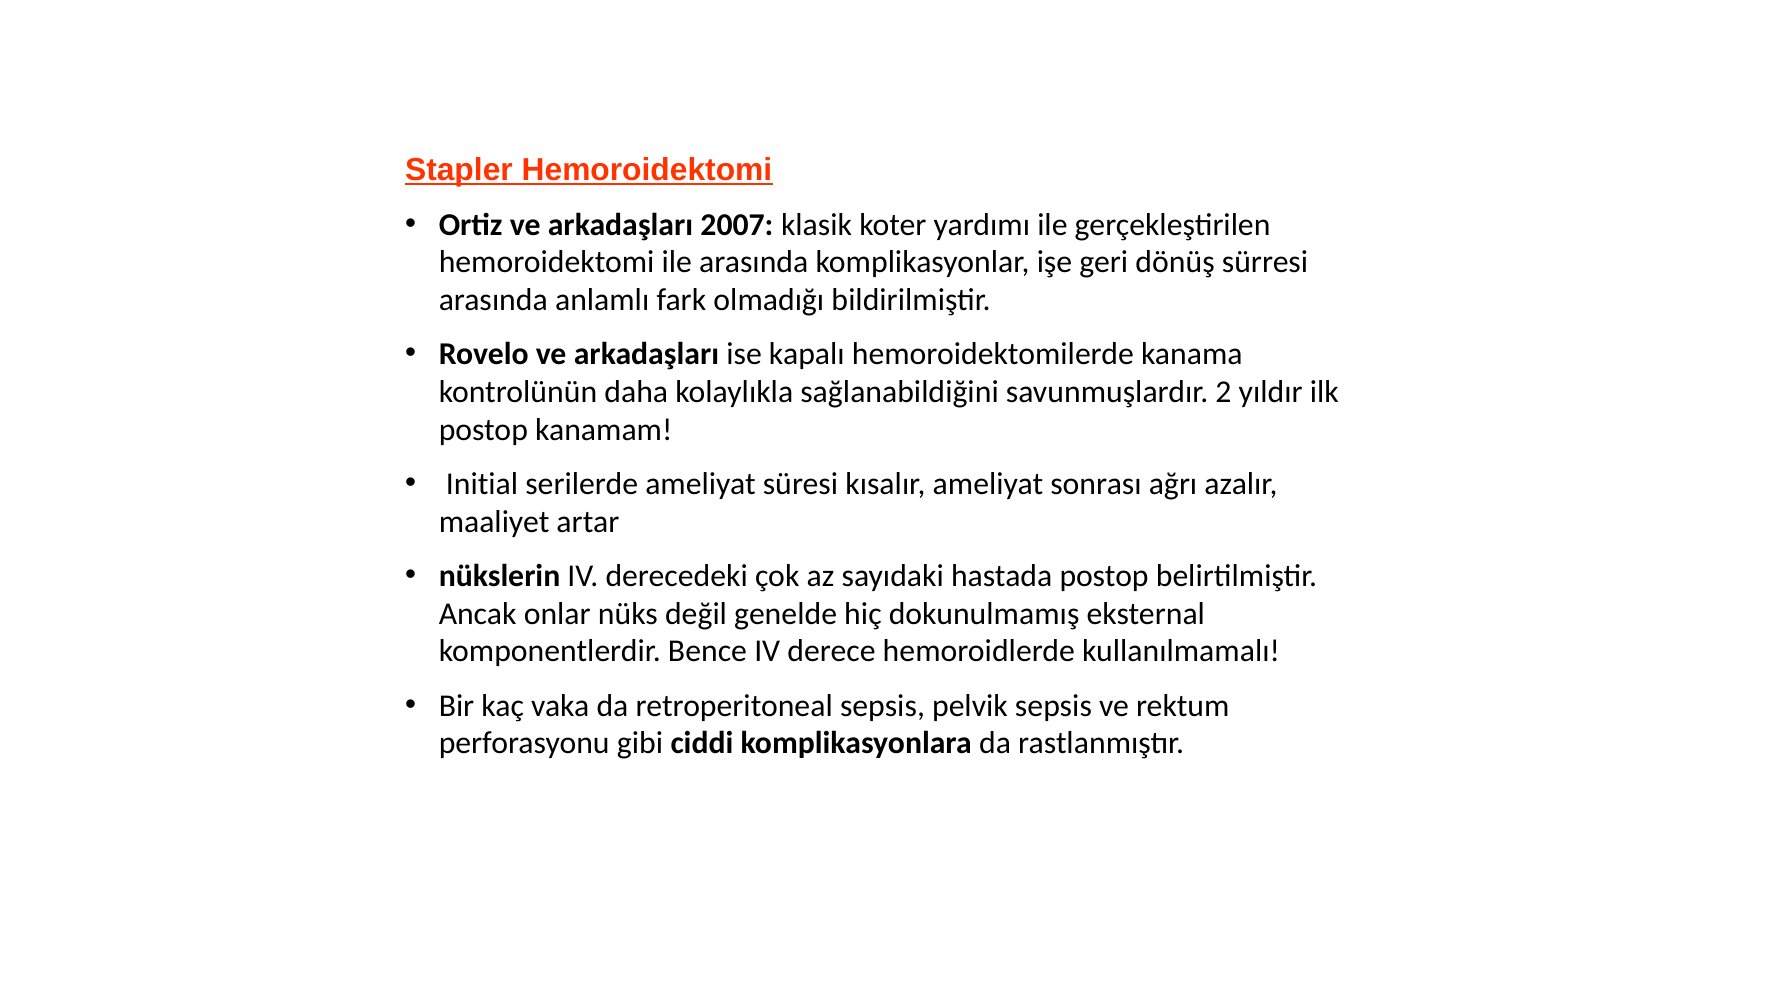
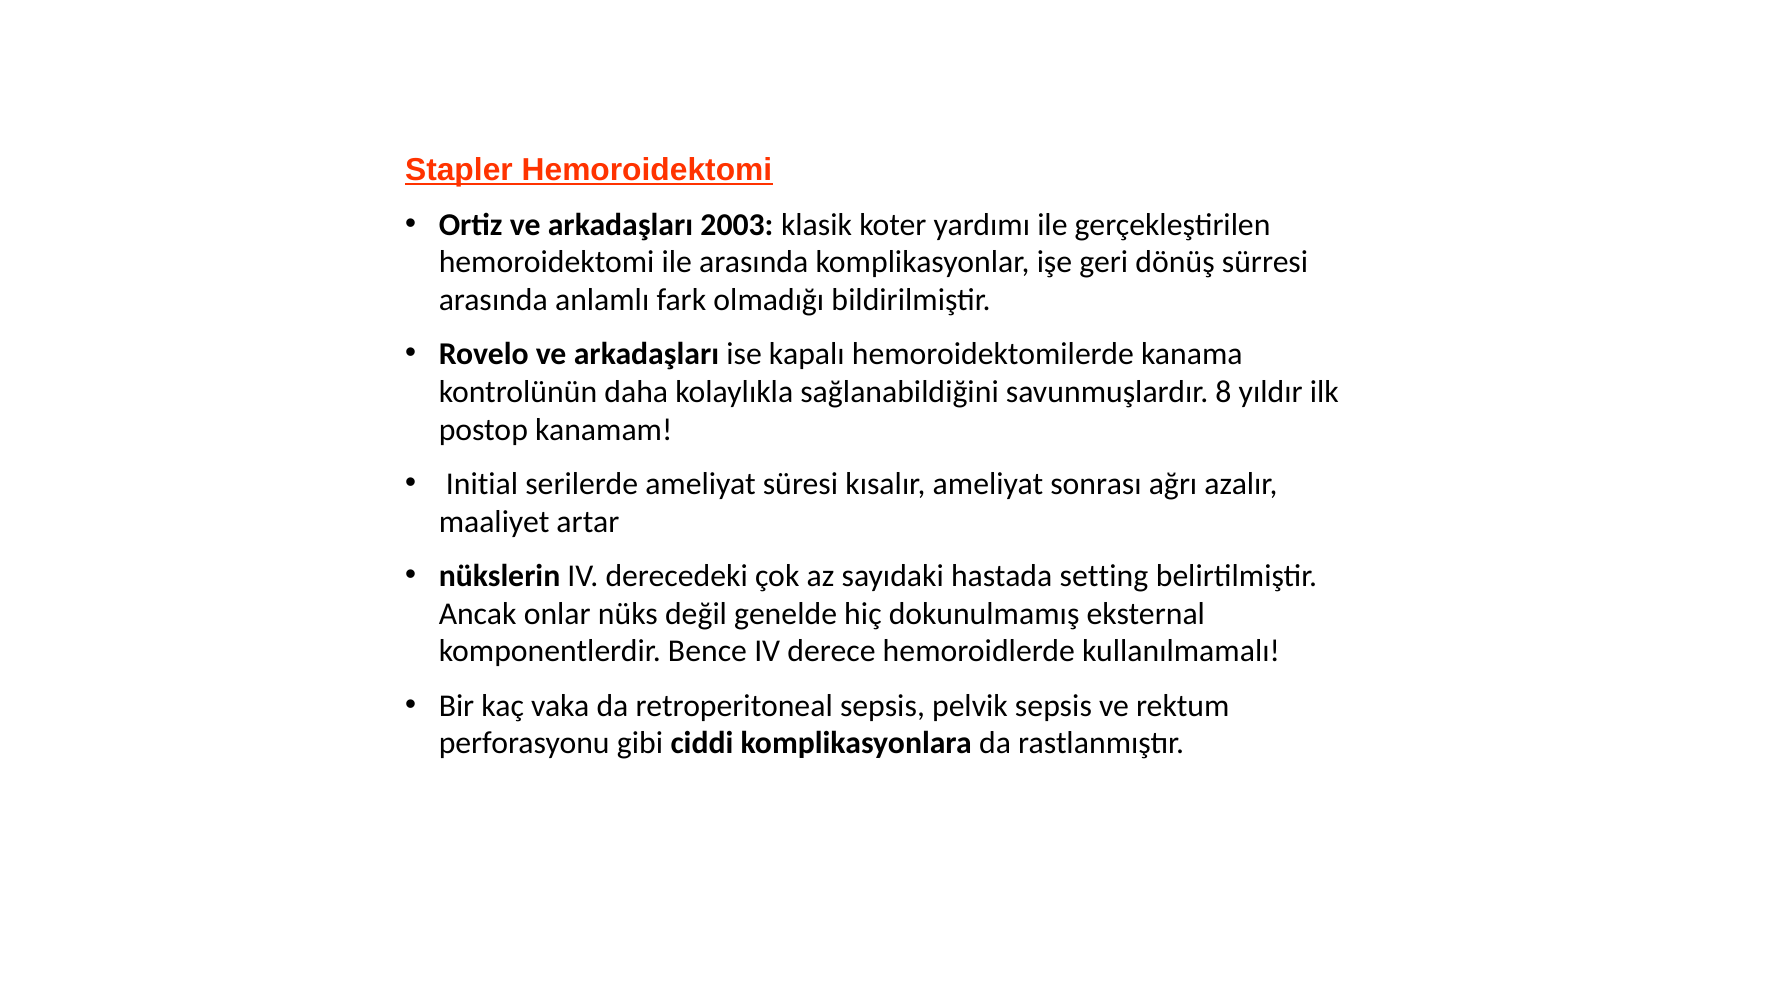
2007: 2007 -> 2003
2: 2 -> 8
hastada postop: postop -> setting
